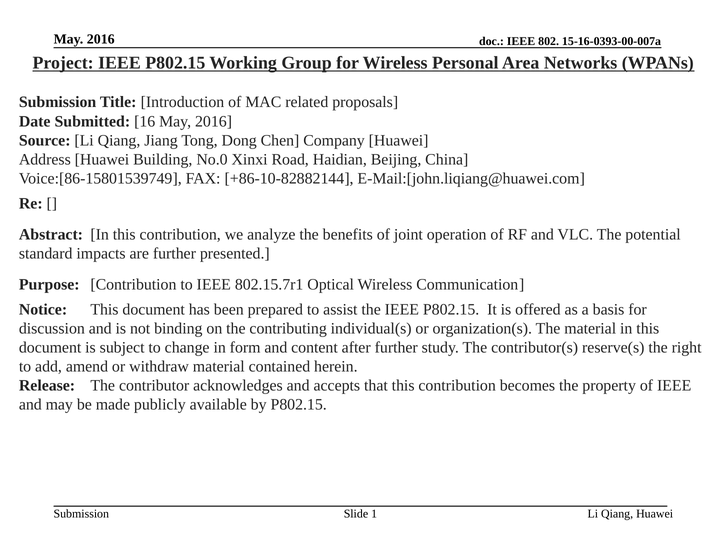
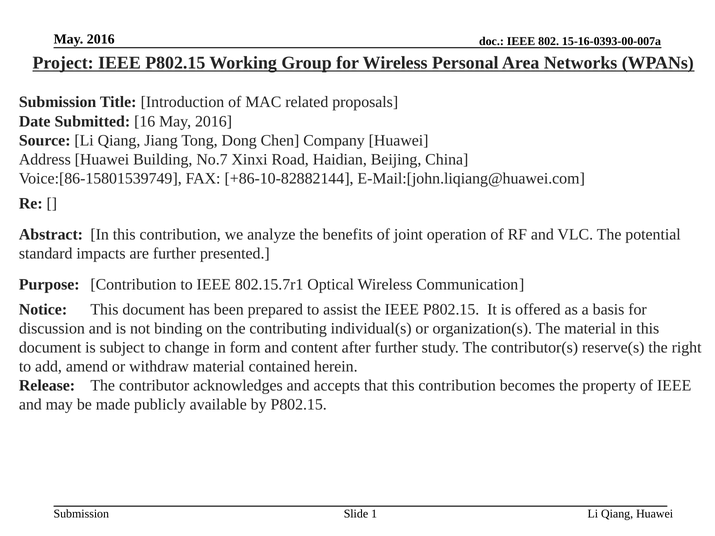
No.0: No.0 -> No.7
